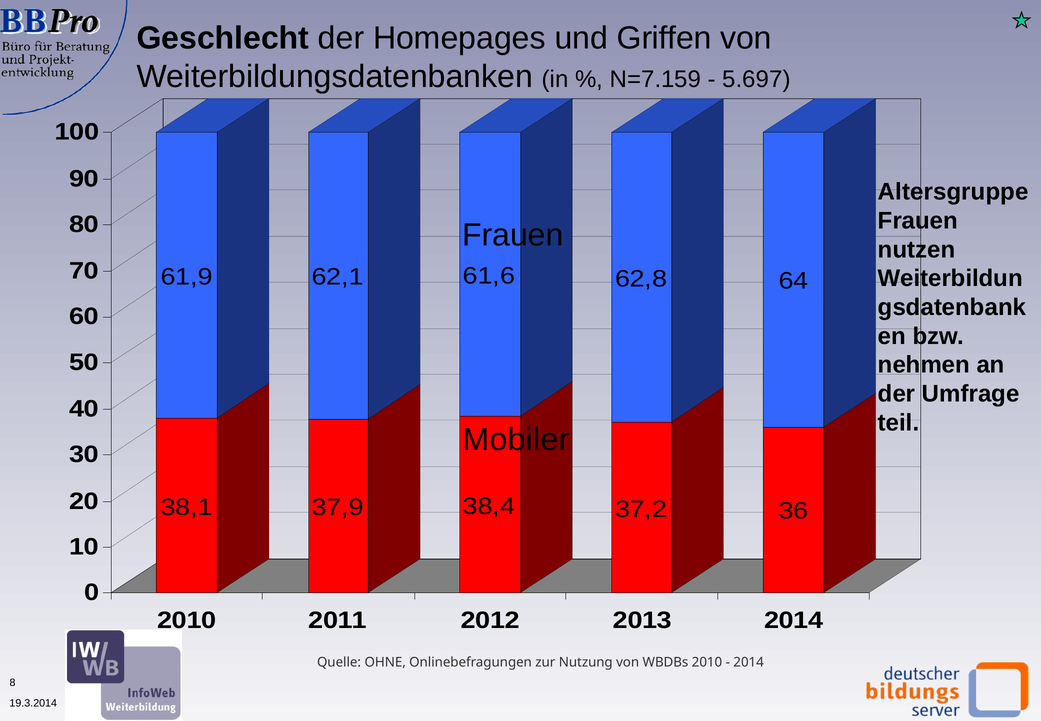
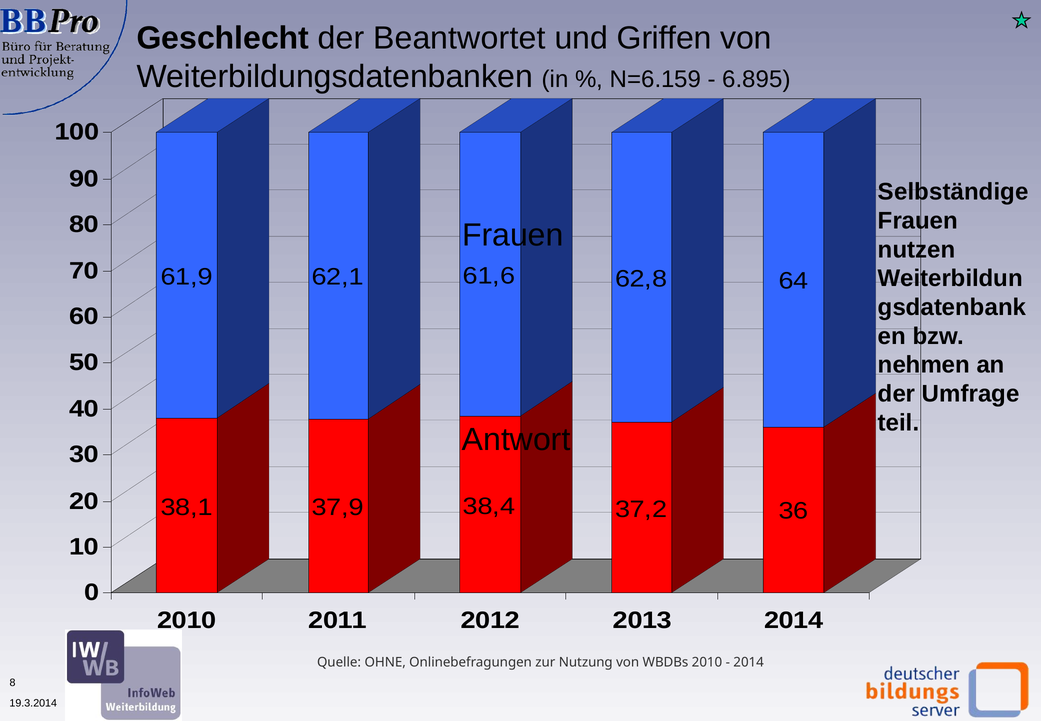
Homepages: Homepages -> Beantwortet
N=7.159: N=7.159 -> N=6.159
5.697: 5.697 -> 6.895
Altersgruppe: Altersgruppe -> Selbständige
Mobiler: Mobiler -> Antwort
